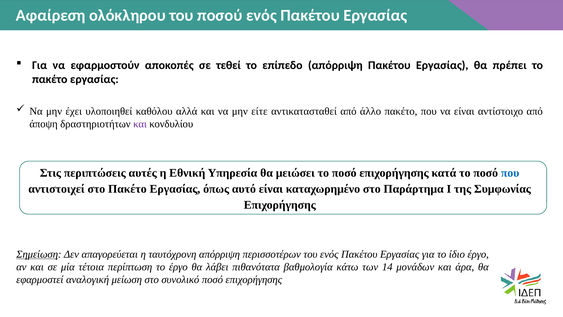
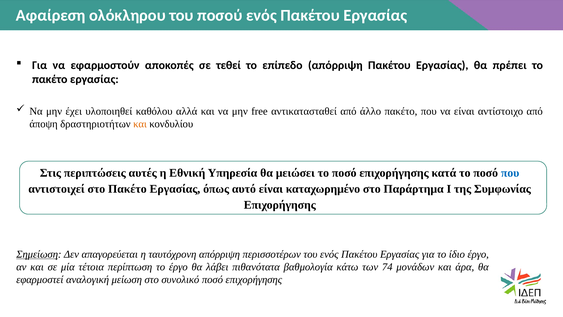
είτε: είτε -> free
και at (140, 124) colour: purple -> orange
14: 14 -> 74
